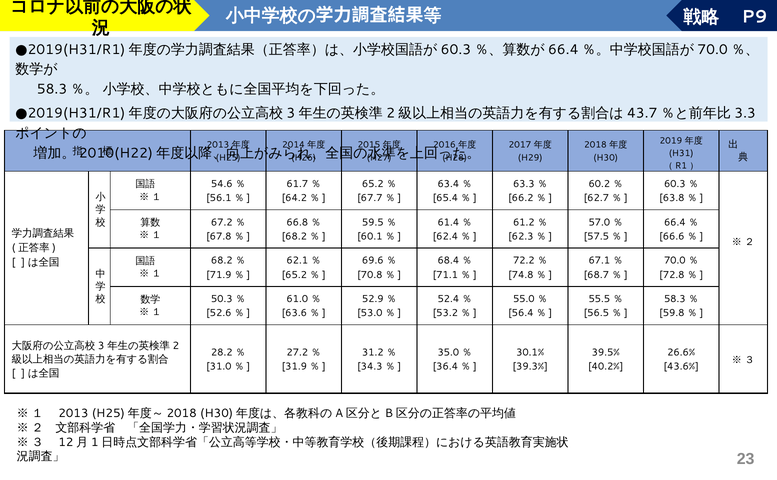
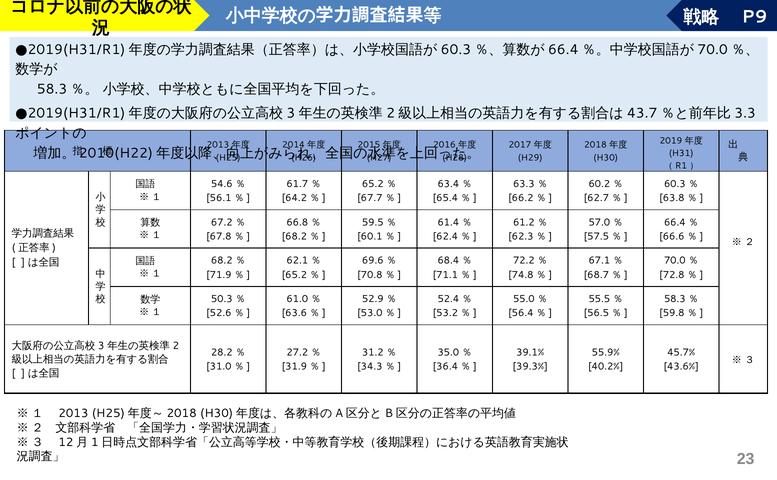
30.1%: 30.1% -> 39.1%
39.5%: 39.5% -> 55.9%
26.6%: 26.6% -> 45.7%
